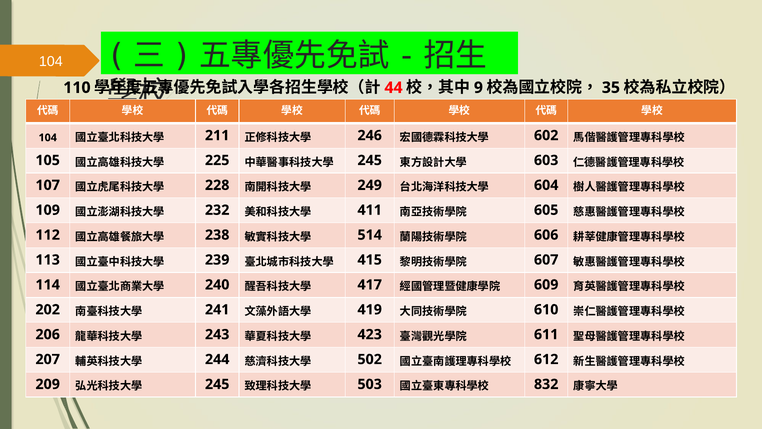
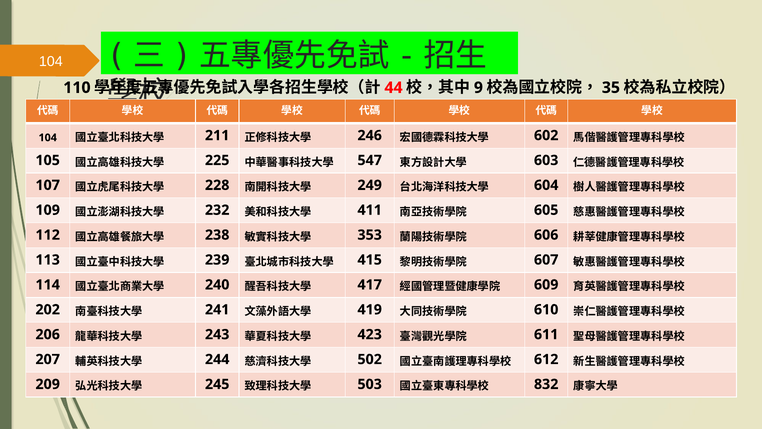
245 at (370, 160): 245 -> 547
514: 514 -> 353
